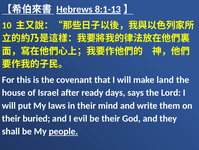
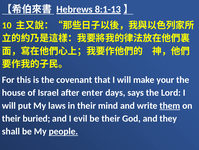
land: land -> your
ready: ready -> enter
them underline: none -> present
